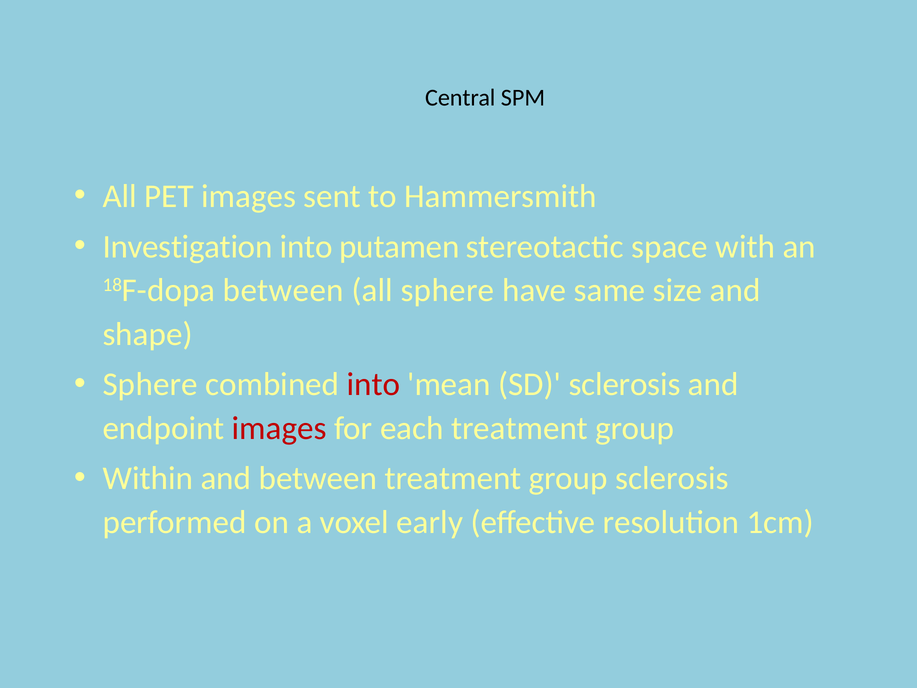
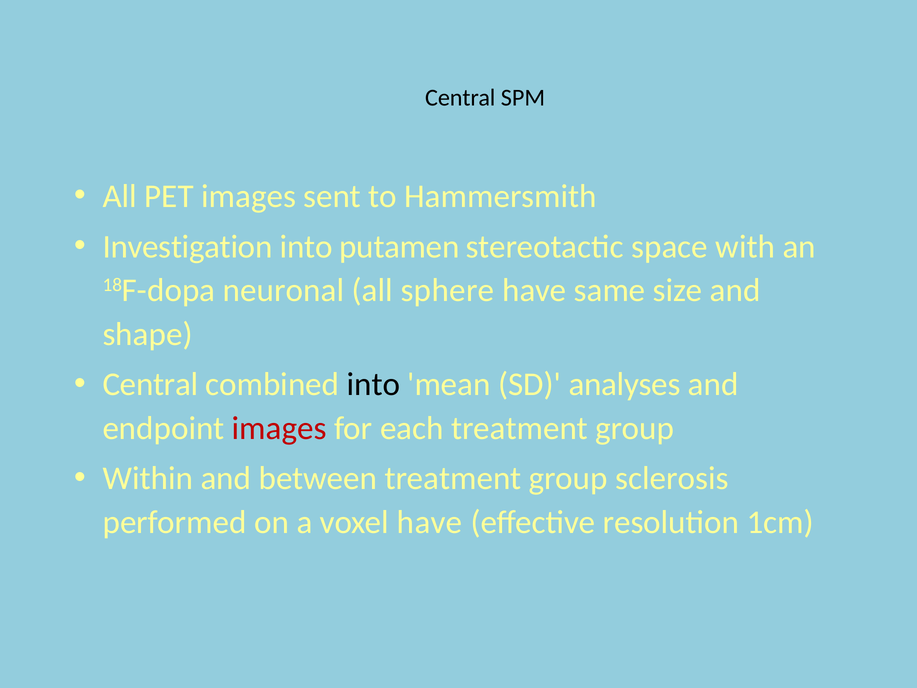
18F-dopa between: between -> neuronal
Sphere at (150, 384): Sphere -> Central
into at (373, 384) colour: red -> black
SD sclerosis: sclerosis -> analyses
voxel early: early -> have
